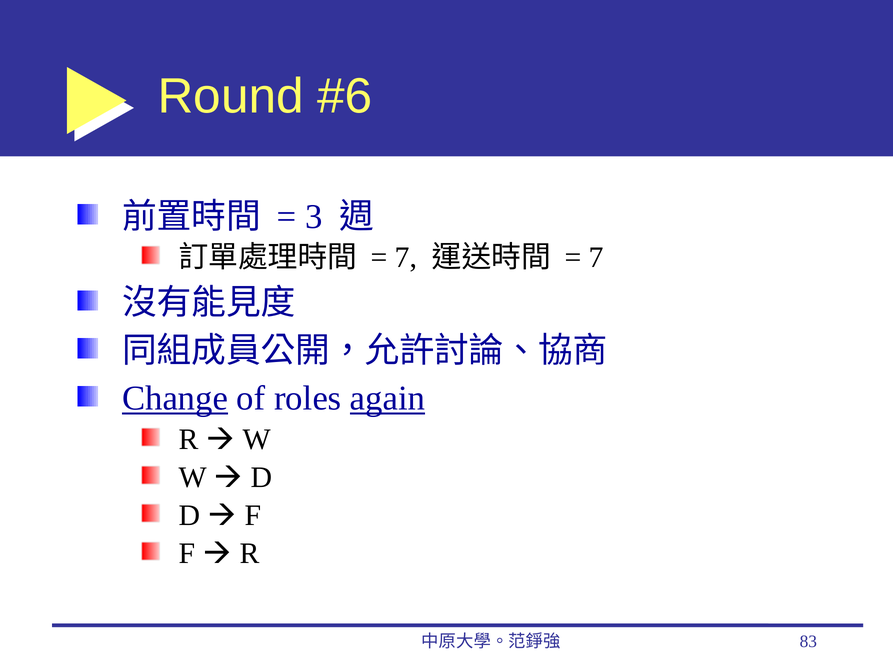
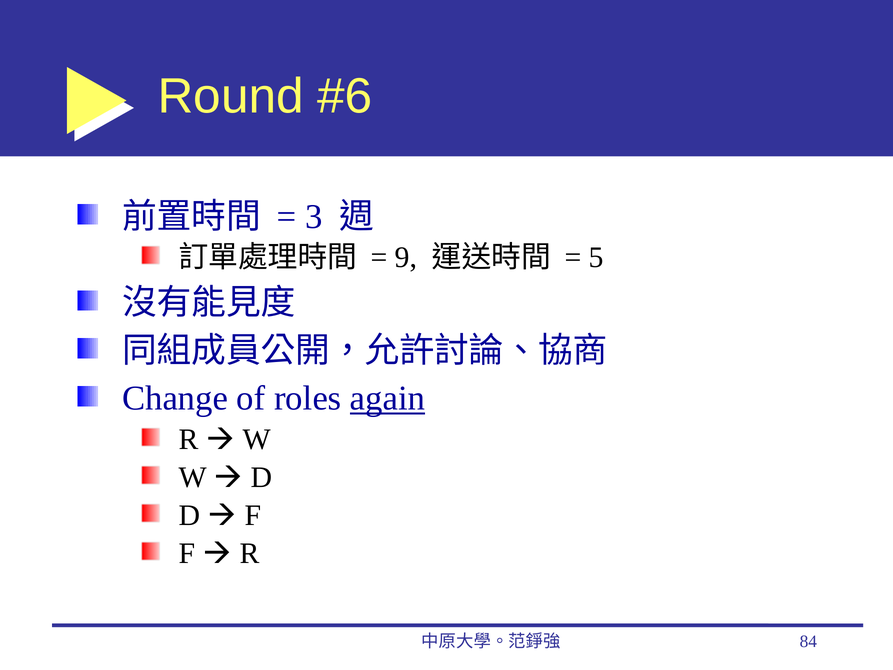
7 at (406, 257): 7 -> 9
7 at (596, 257): 7 -> 5
Change underline: present -> none
83: 83 -> 84
